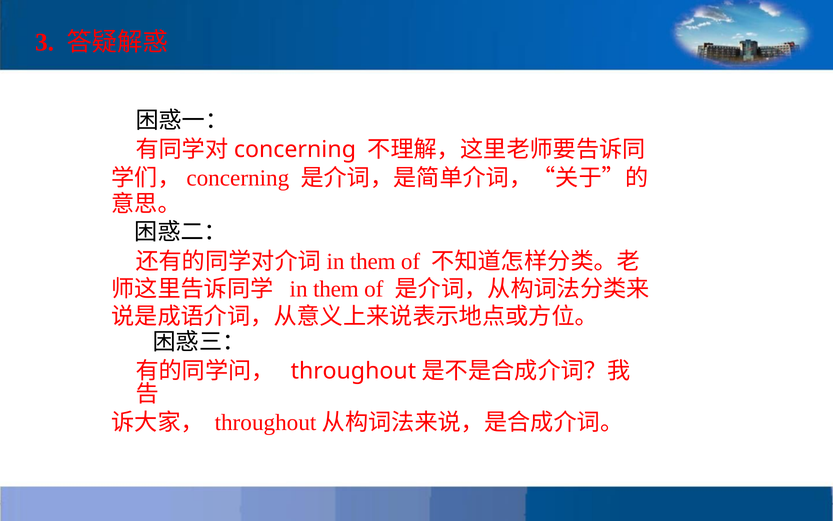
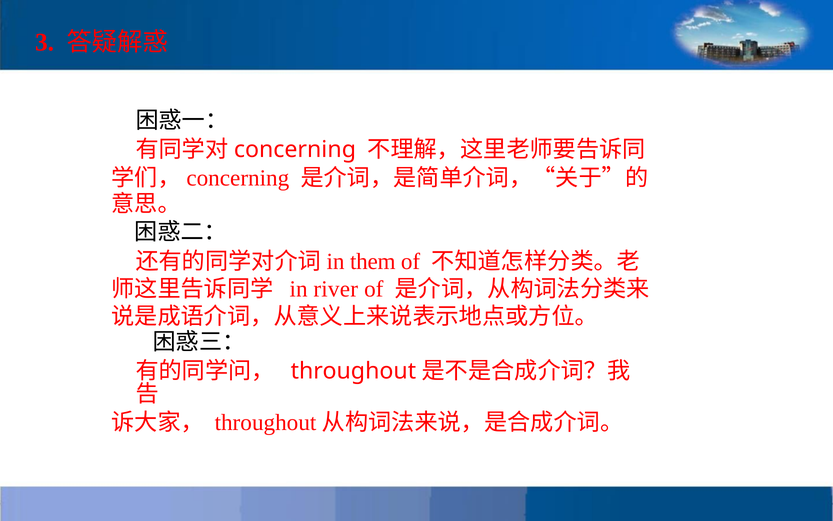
in them: them -> river
